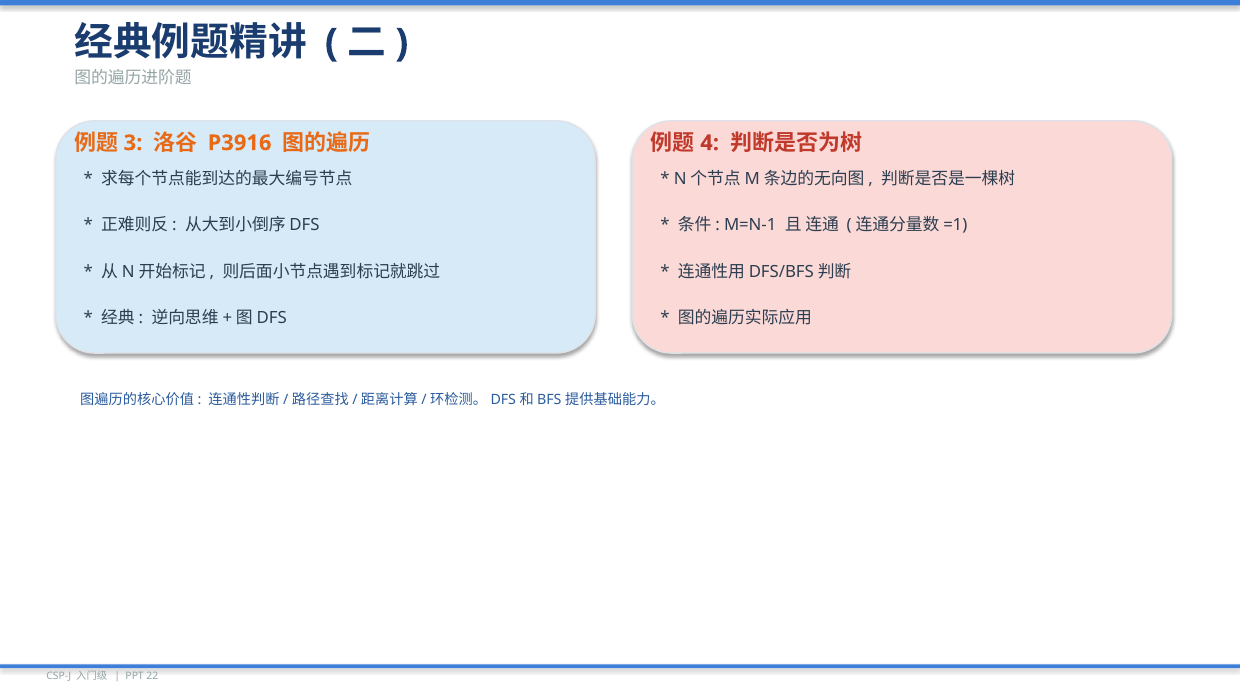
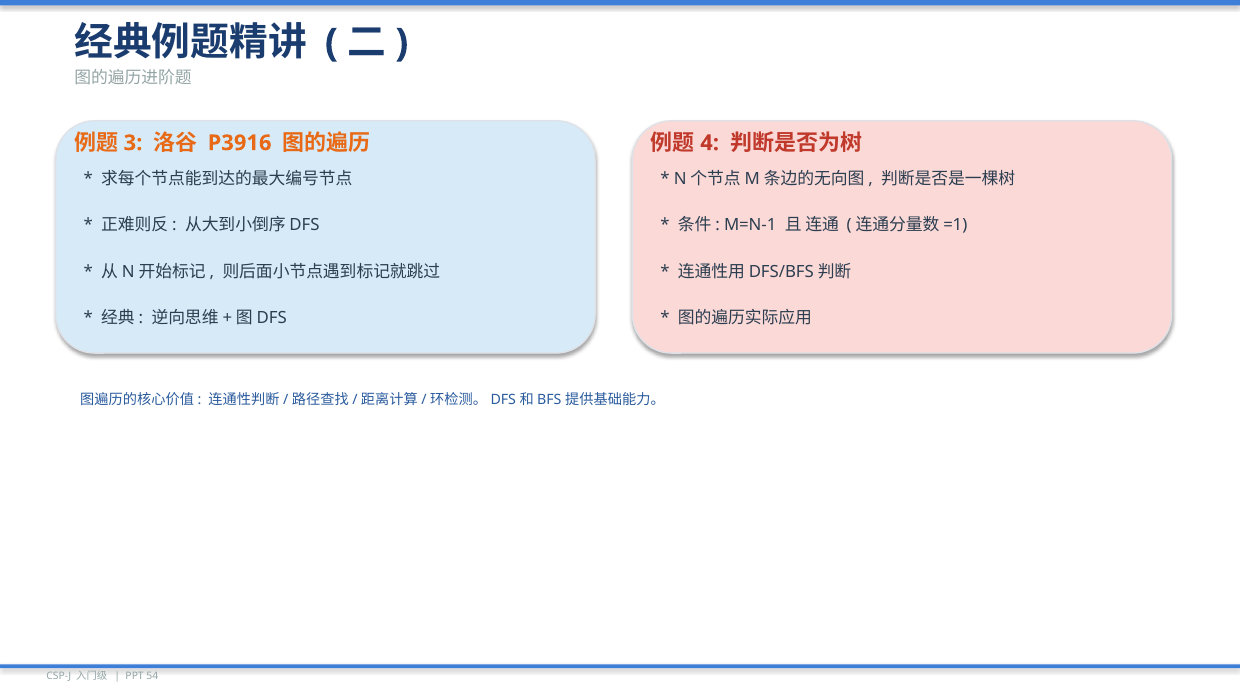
22: 22 -> 54
